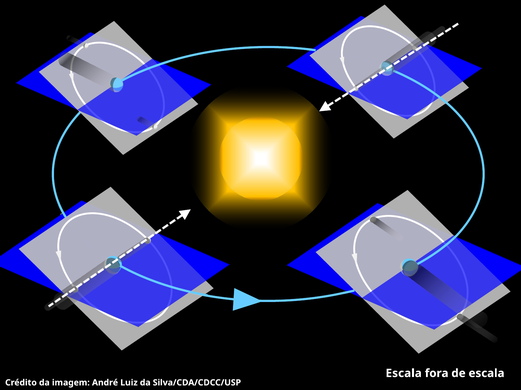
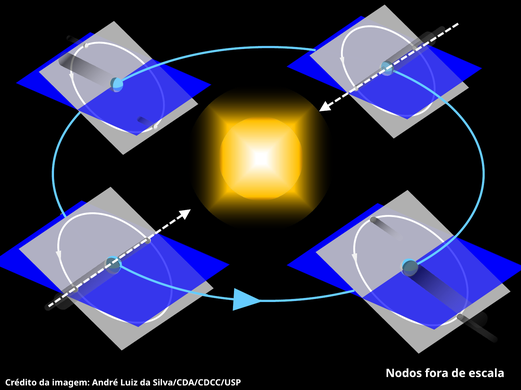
Escala at (404, 374): Escala -> Nodos
